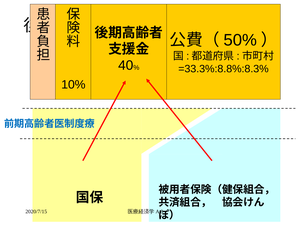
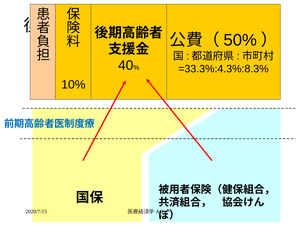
=33.3%:8.8%:8.3%: =33.3%:8.8%:8.3% -> =33.3%:4.3%:8.3%
